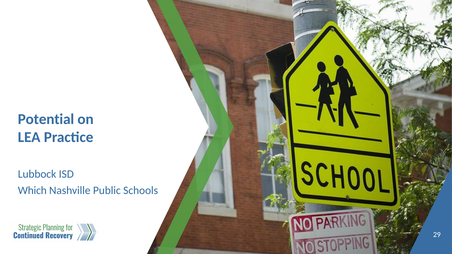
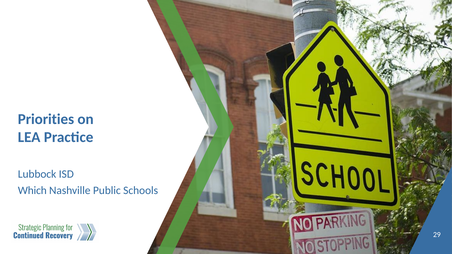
Potential: Potential -> Priorities
